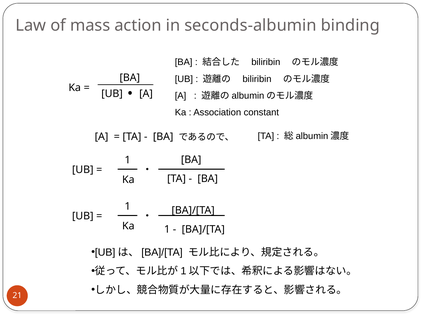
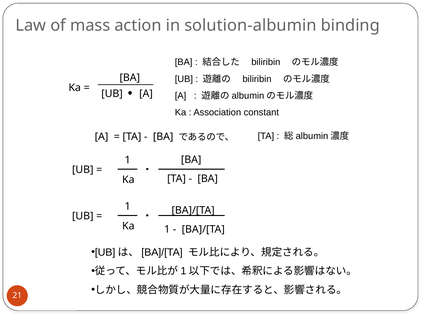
seconds-albumin: seconds-albumin -> solution-albumin
